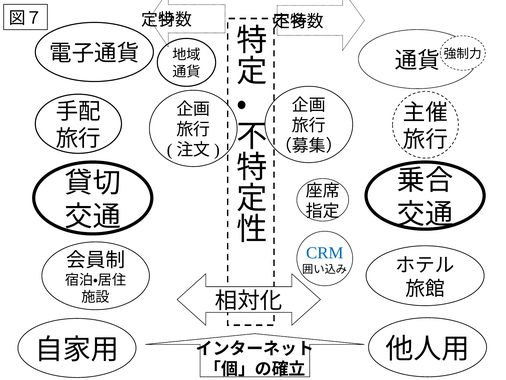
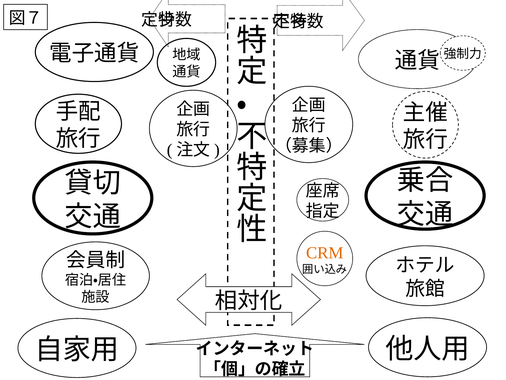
CRM colour: blue -> orange
